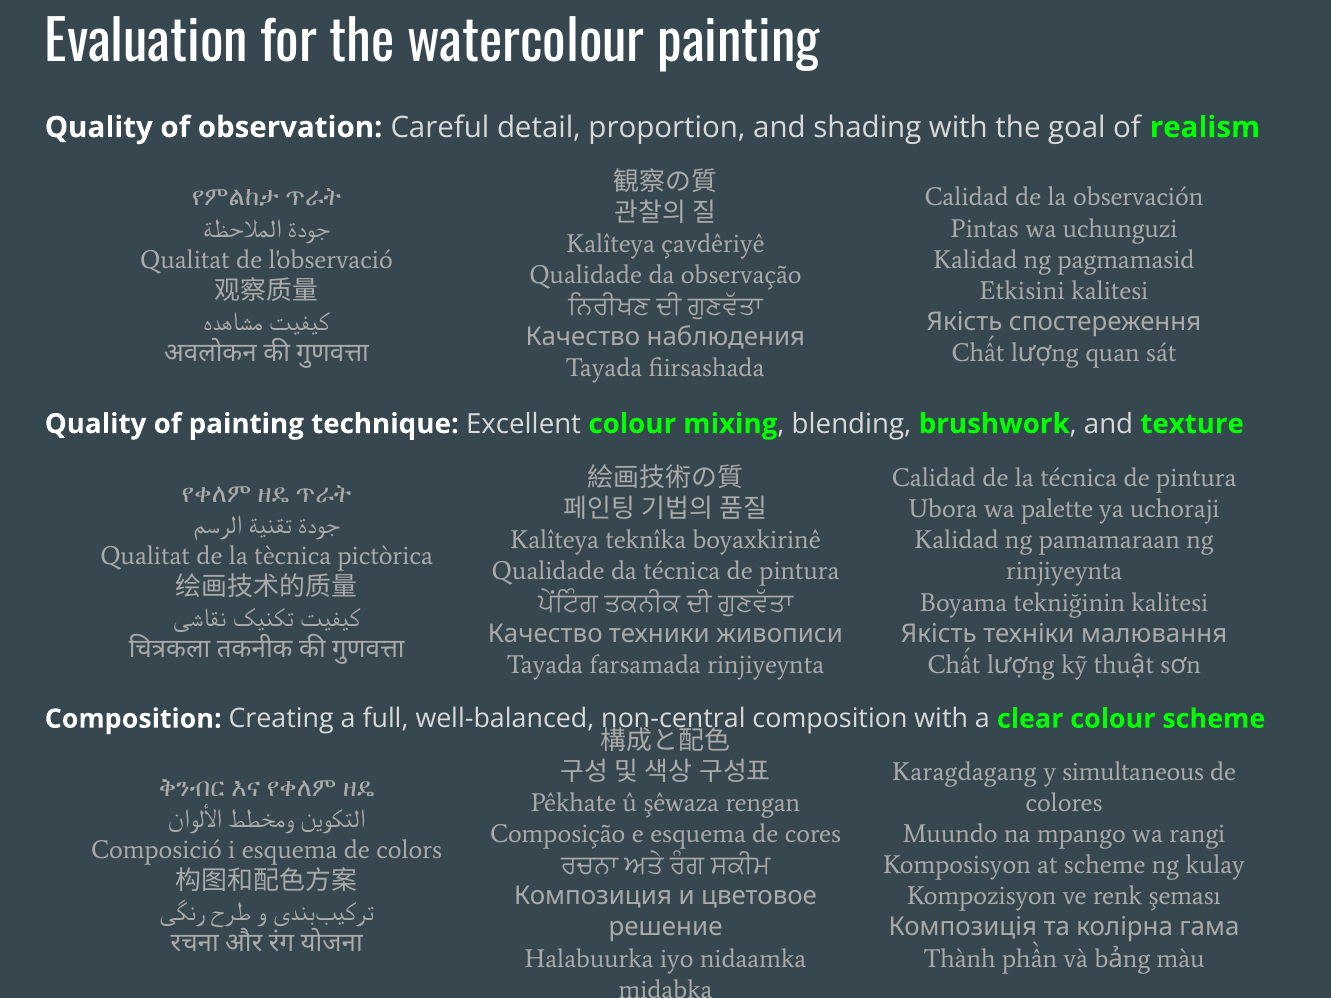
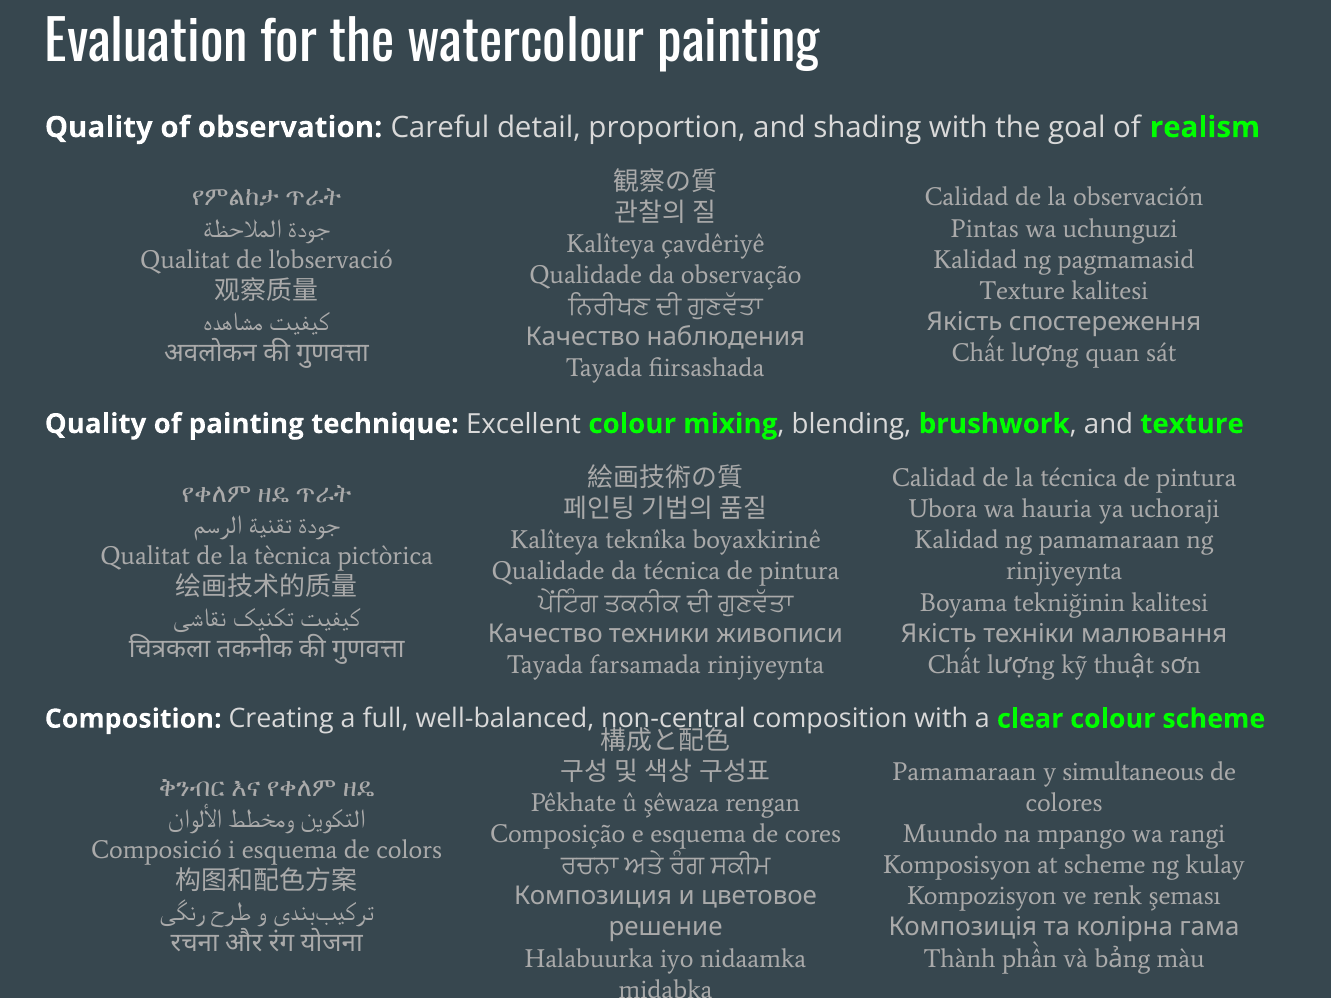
Etkisini at (1022, 291): Etkisini -> Texture
palette: palette -> hauria
Karagdagang at (964, 772): Karagdagang -> Pamamaraan
